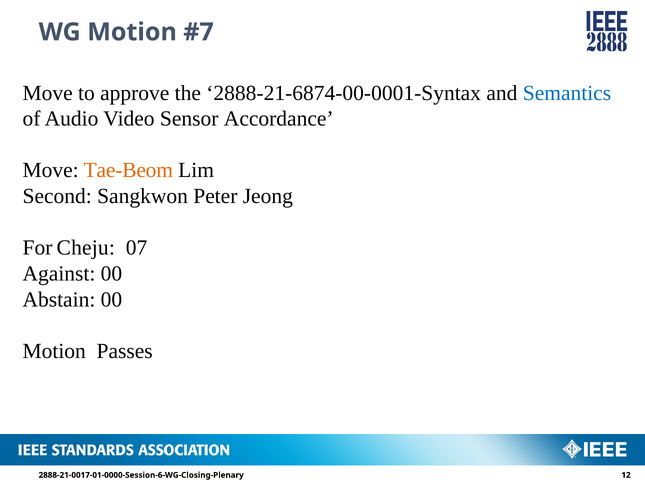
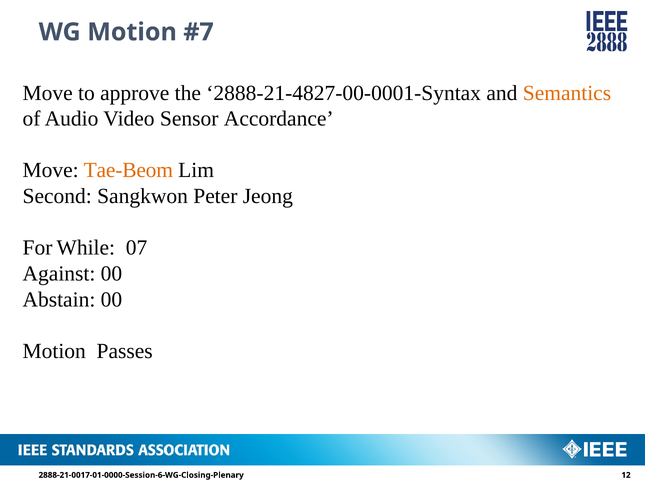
2888-21-6874-00-0001-Syntax: 2888-21-6874-00-0001-Syntax -> 2888-21-4827-00-0001-Syntax
Semantics colour: blue -> orange
Cheju: Cheju -> While
